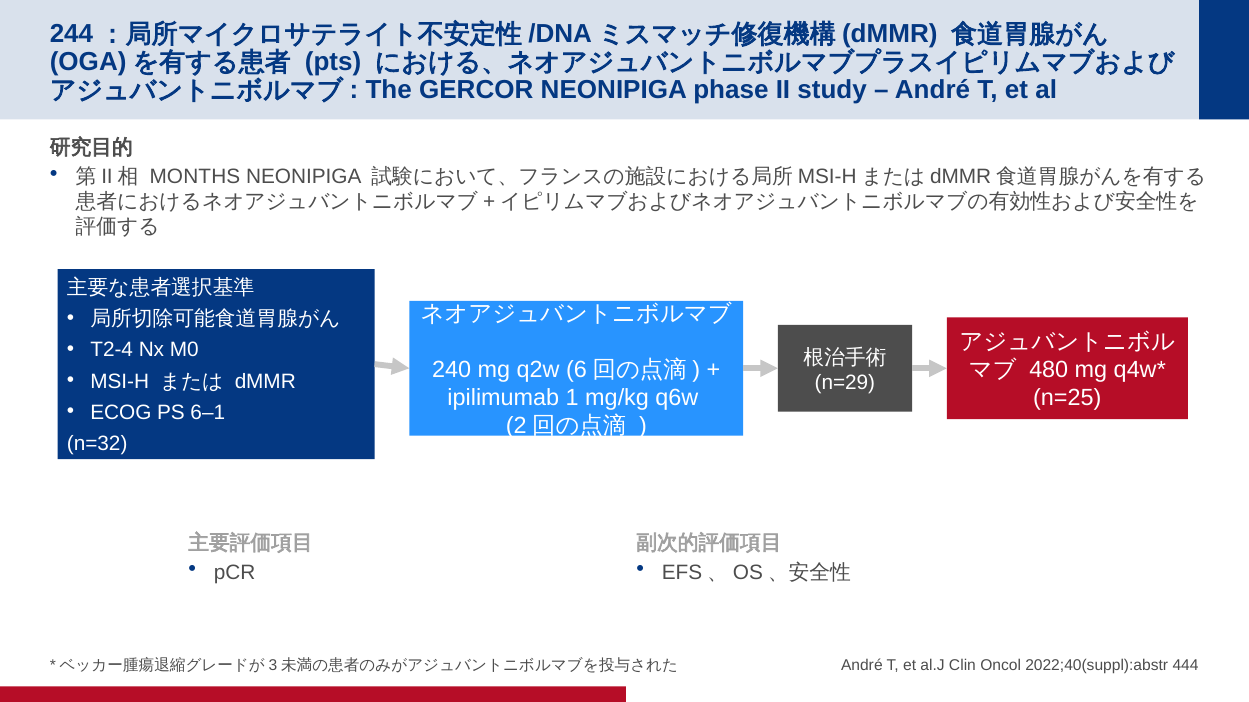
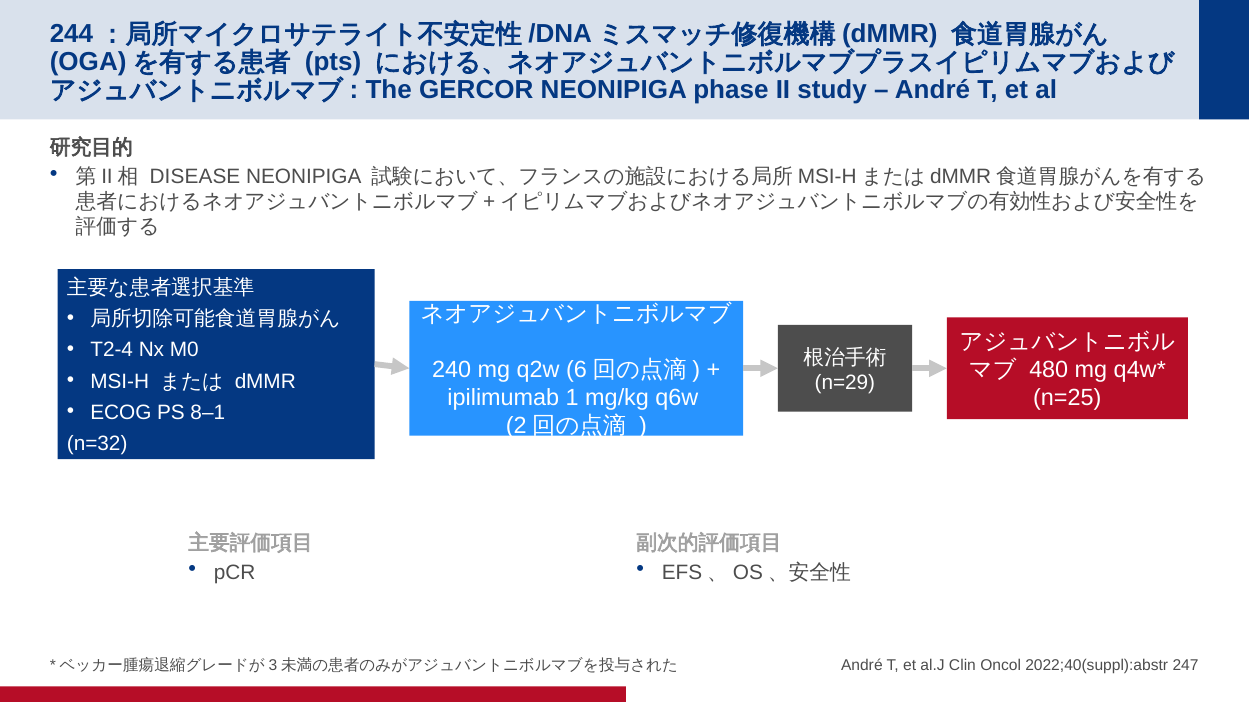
MONTHS: MONTHS -> DISEASE
6–1: 6–1 -> 8–1
444: 444 -> 247
